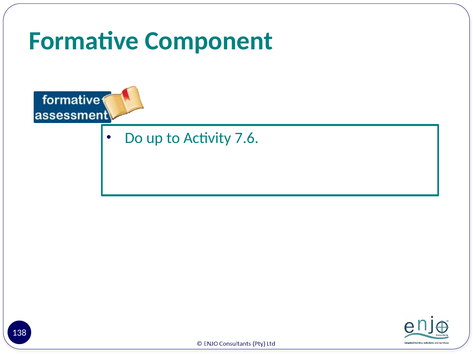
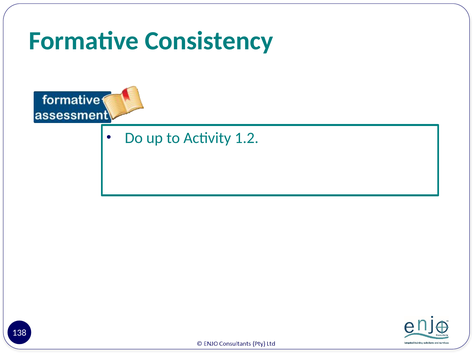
Component: Component -> Consistency
7.6: 7.6 -> 1.2
